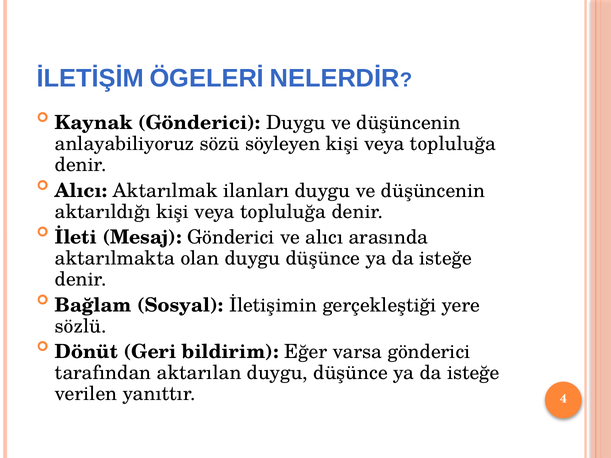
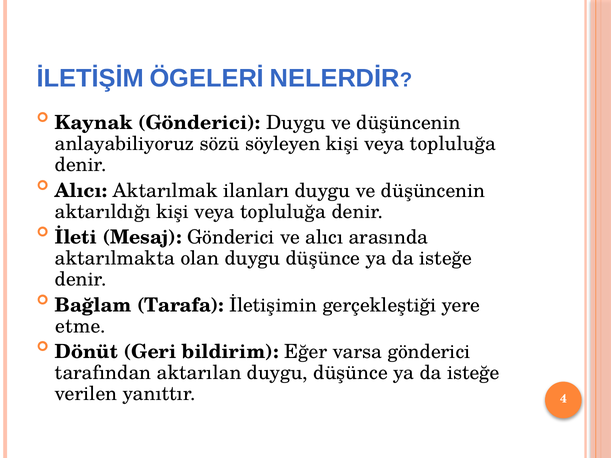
Sosyal: Sosyal -> Tarafa
sözlü: sözlü -> etme
